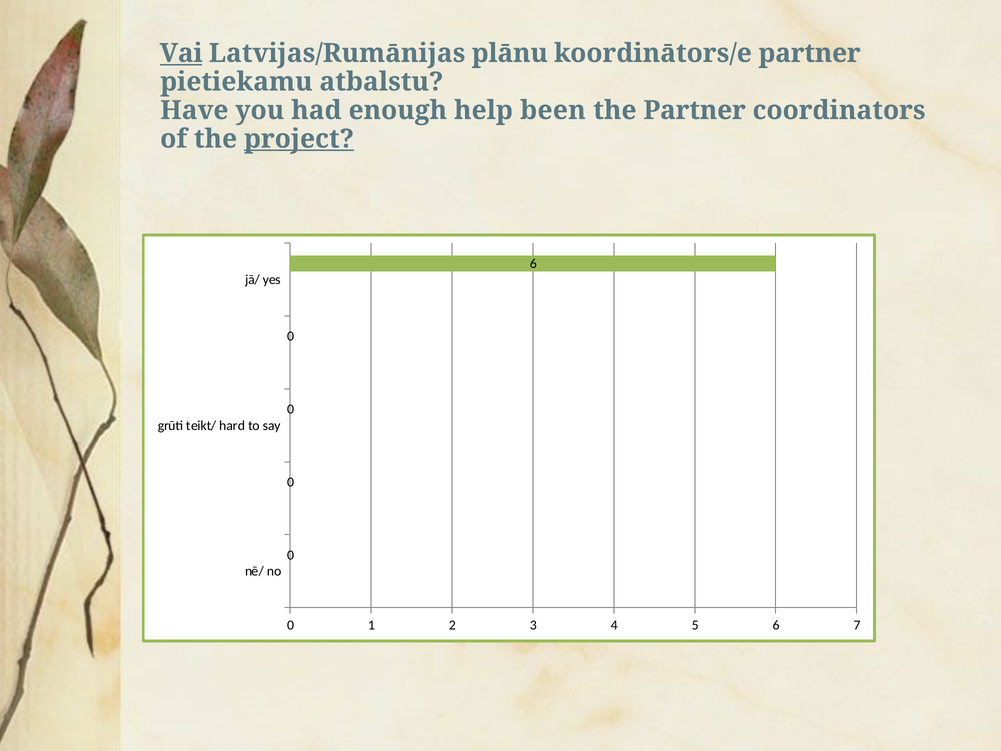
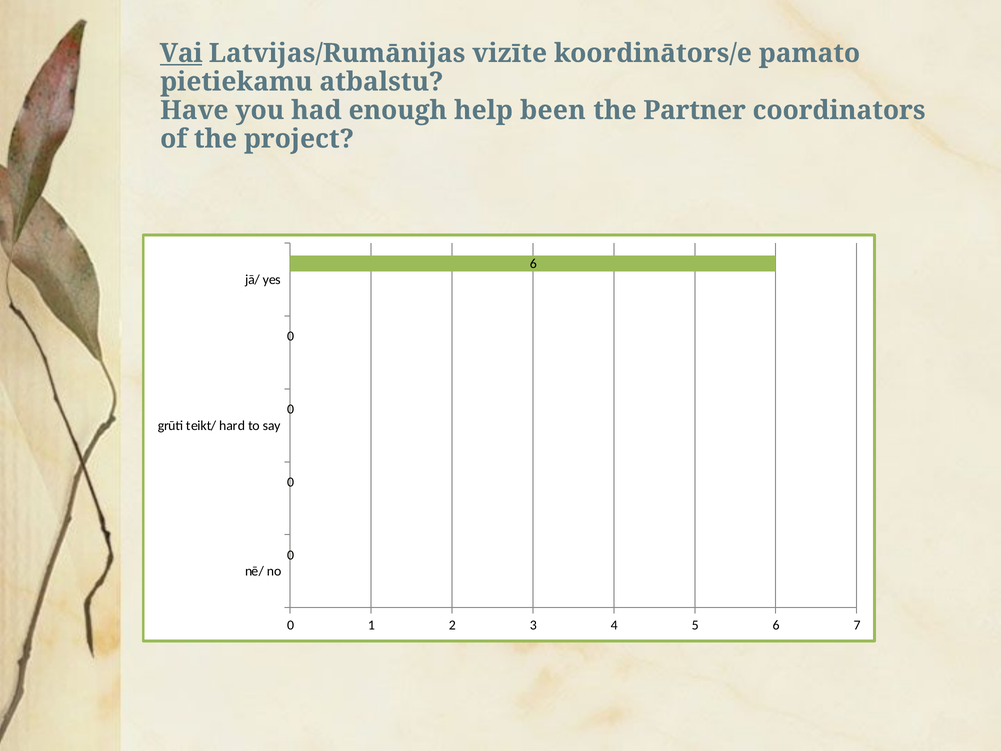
plānu: plānu -> vizīte
koordinātors/e partner: partner -> pamato
project underline: present -> none
